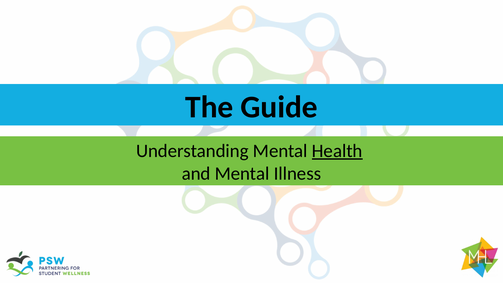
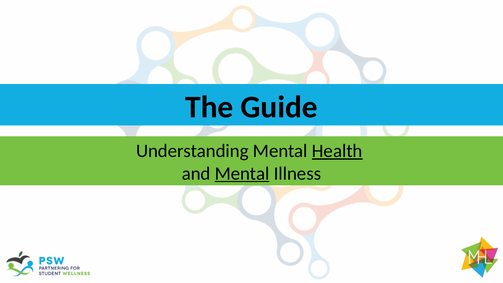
Mental at (242, 173) underline: none -> present
